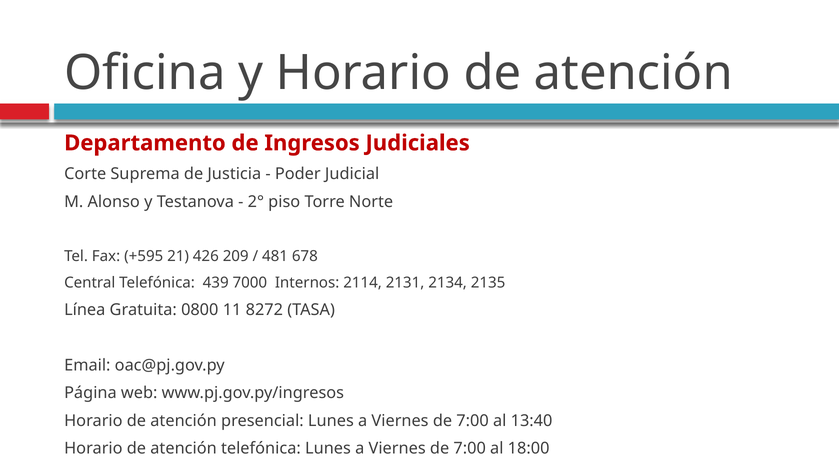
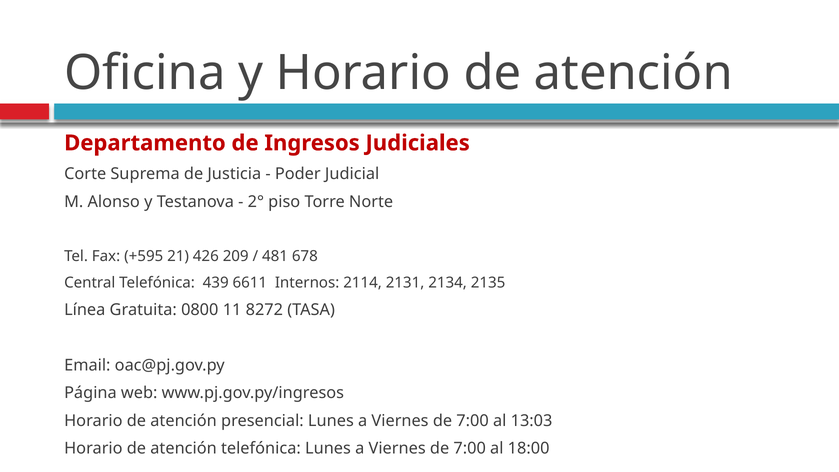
7000: 7000 -> 6611
13:40: 13:40 -> 13:03
